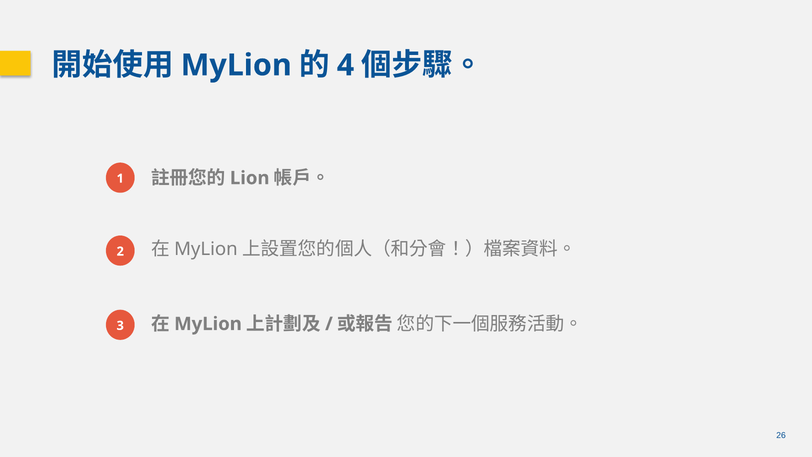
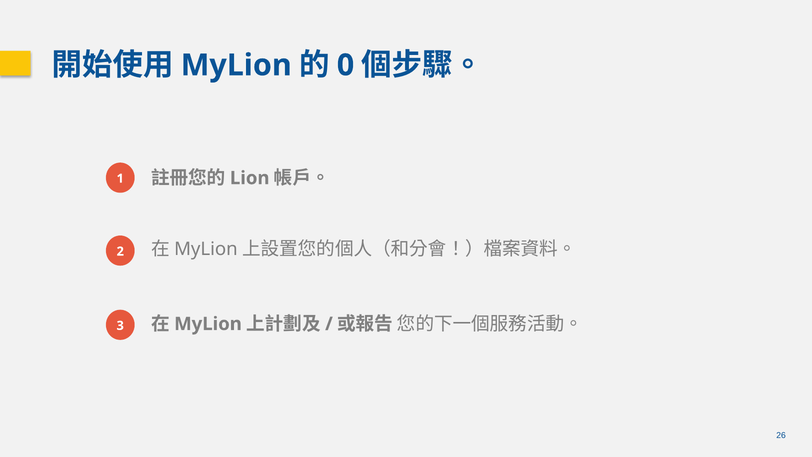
4: 4 -> 0
